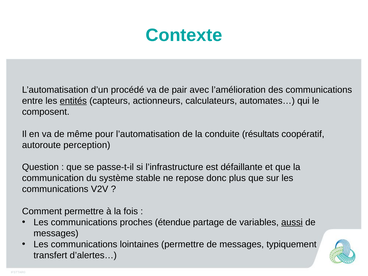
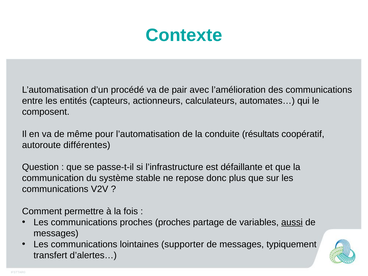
entités underline: present -> none
perception: perception -> différentes
proches étendue: étendue -> proches
lointaines permettre: permettre -> supporter
